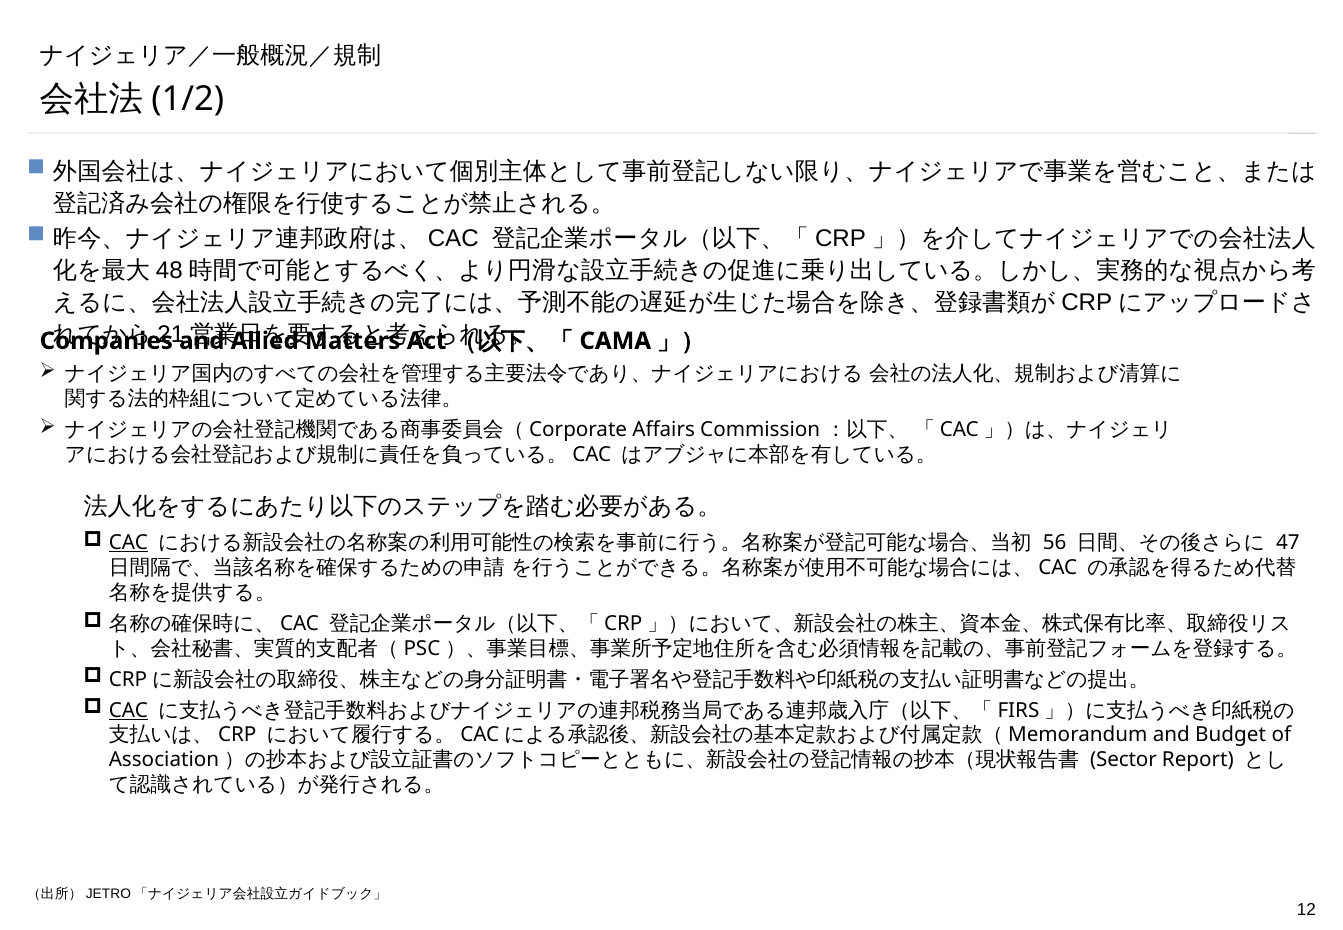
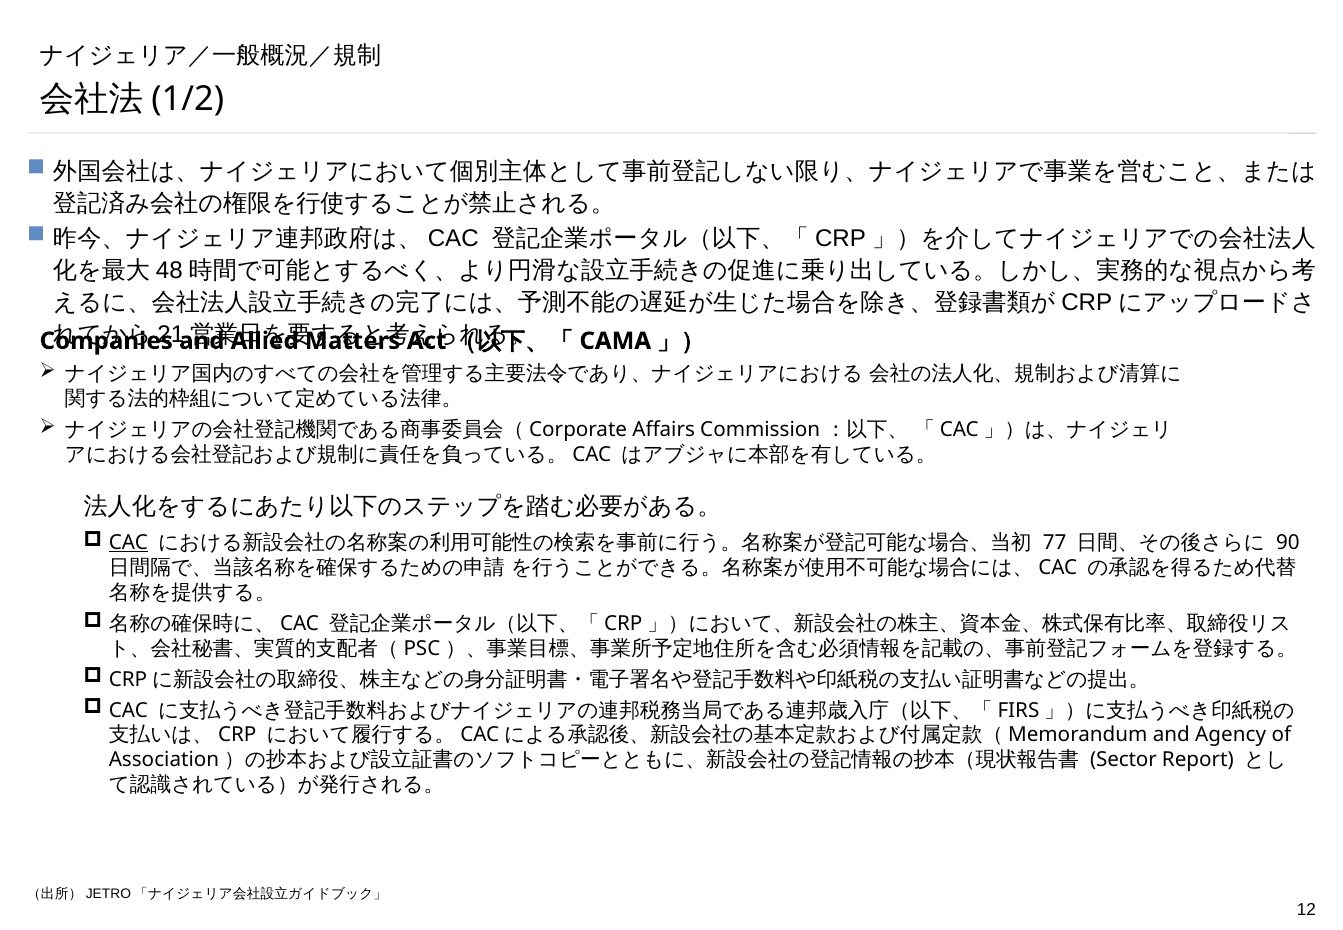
56: 56 -> 77
47: 47 -> 90
CAC at (128, 710) underline: present -> none
Budget: Budget -> Agency
